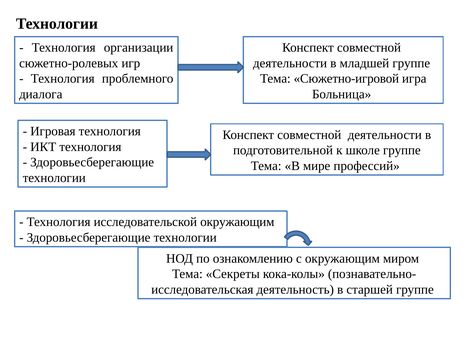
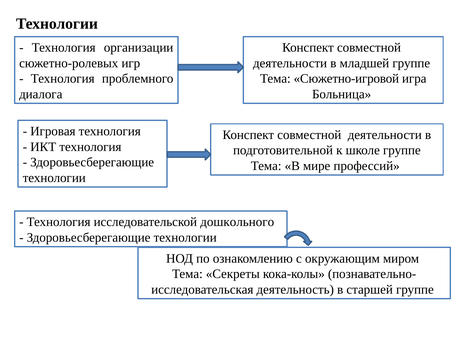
исследовательской окружающим: окружающим -> дошкольного
